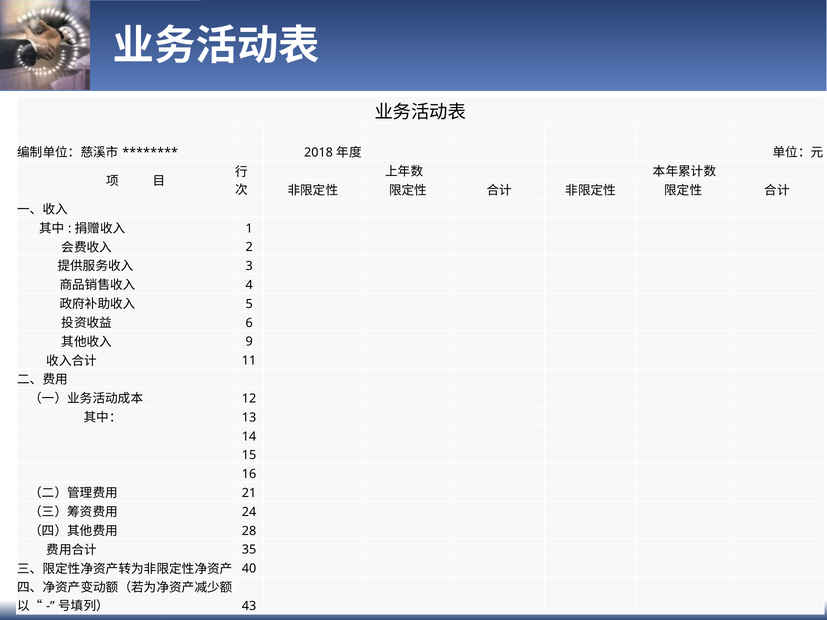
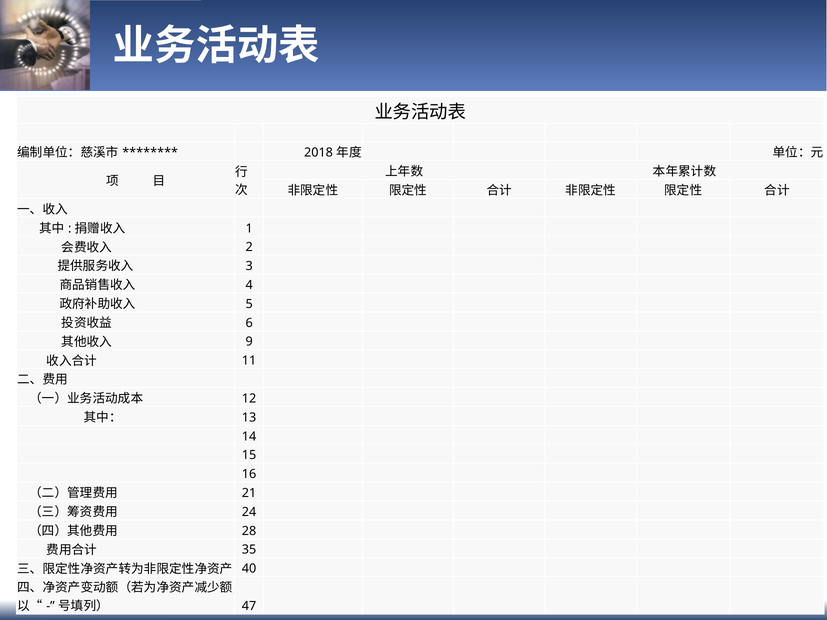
43: 43 -> 47
